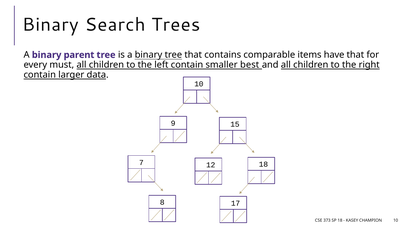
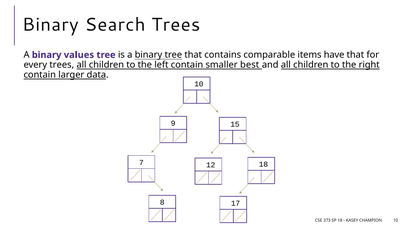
parent: parent -> values
every must: must -> trees
